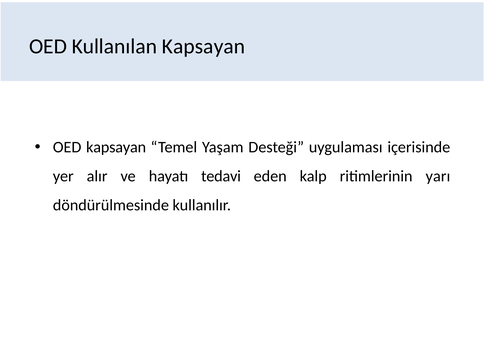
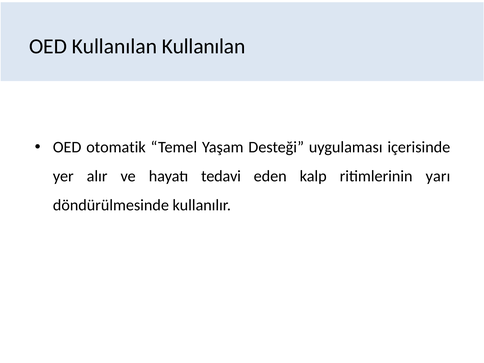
Kullanılan Kapsayan: Kapsayan -> Kullanılan
OED kapsayan: kapsayan -> otomatik
